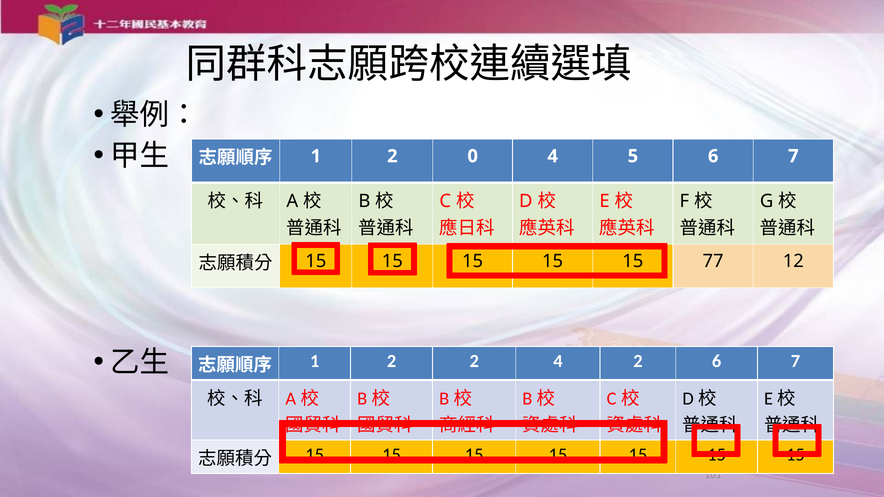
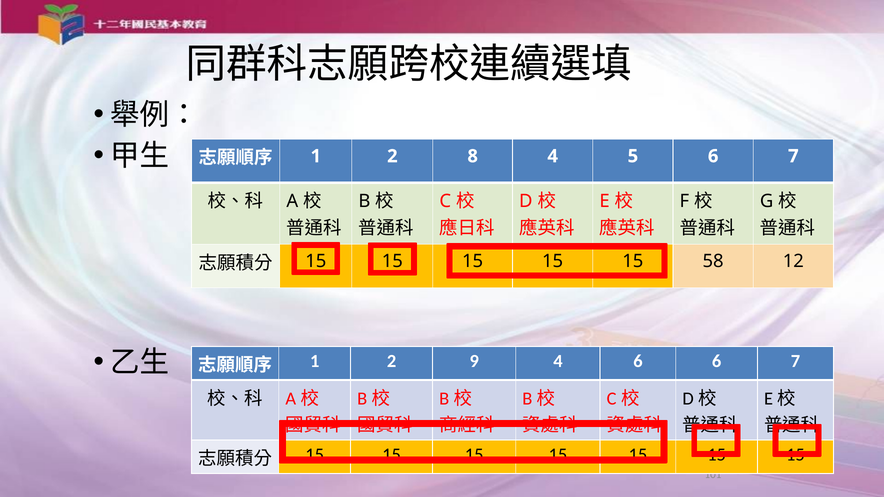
0: 0 -> 8
77: 77 -> 58
2 2: 2 -> 9
4 2: 2 -> 6
